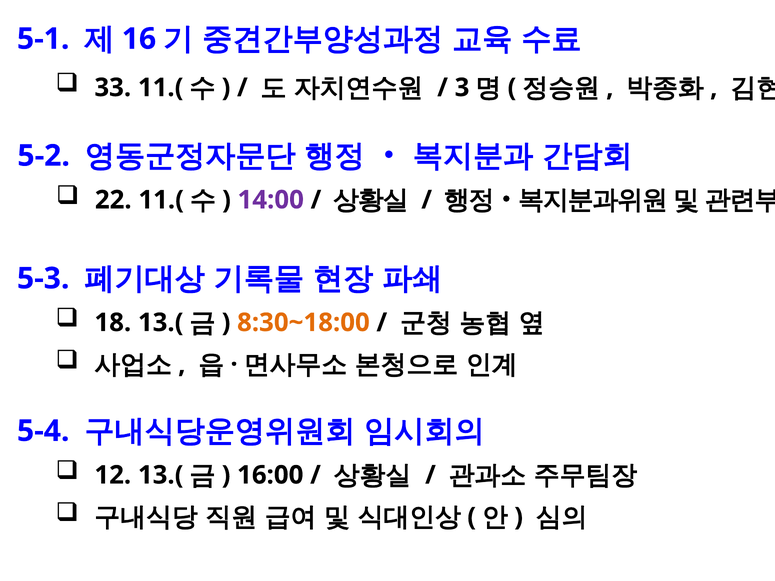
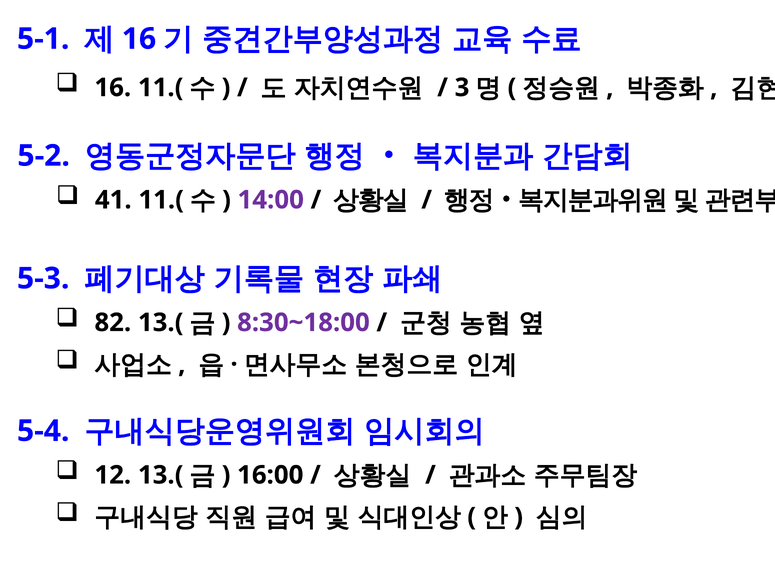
33 at (113, 88): 33 -> 16
22: 22 -> 41
18: 18 -> 82
8:30~18:00 colour: orange -> purple
